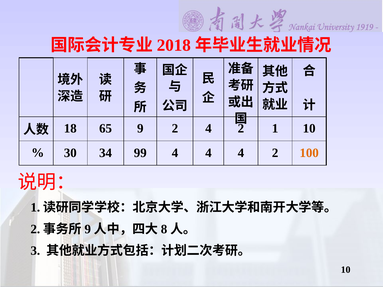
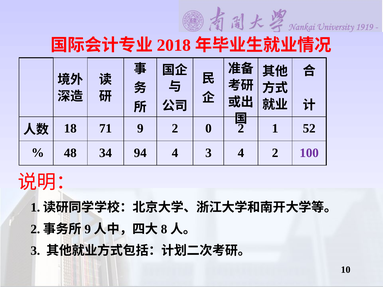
65: 65 -> 71
2 4: 4 -> 0
1 10: 10 -> 52
30: 30 -> 48
99: 99 -> 94
4 at (208, 153): 4 -> 3
100 colour: orange -> purple
